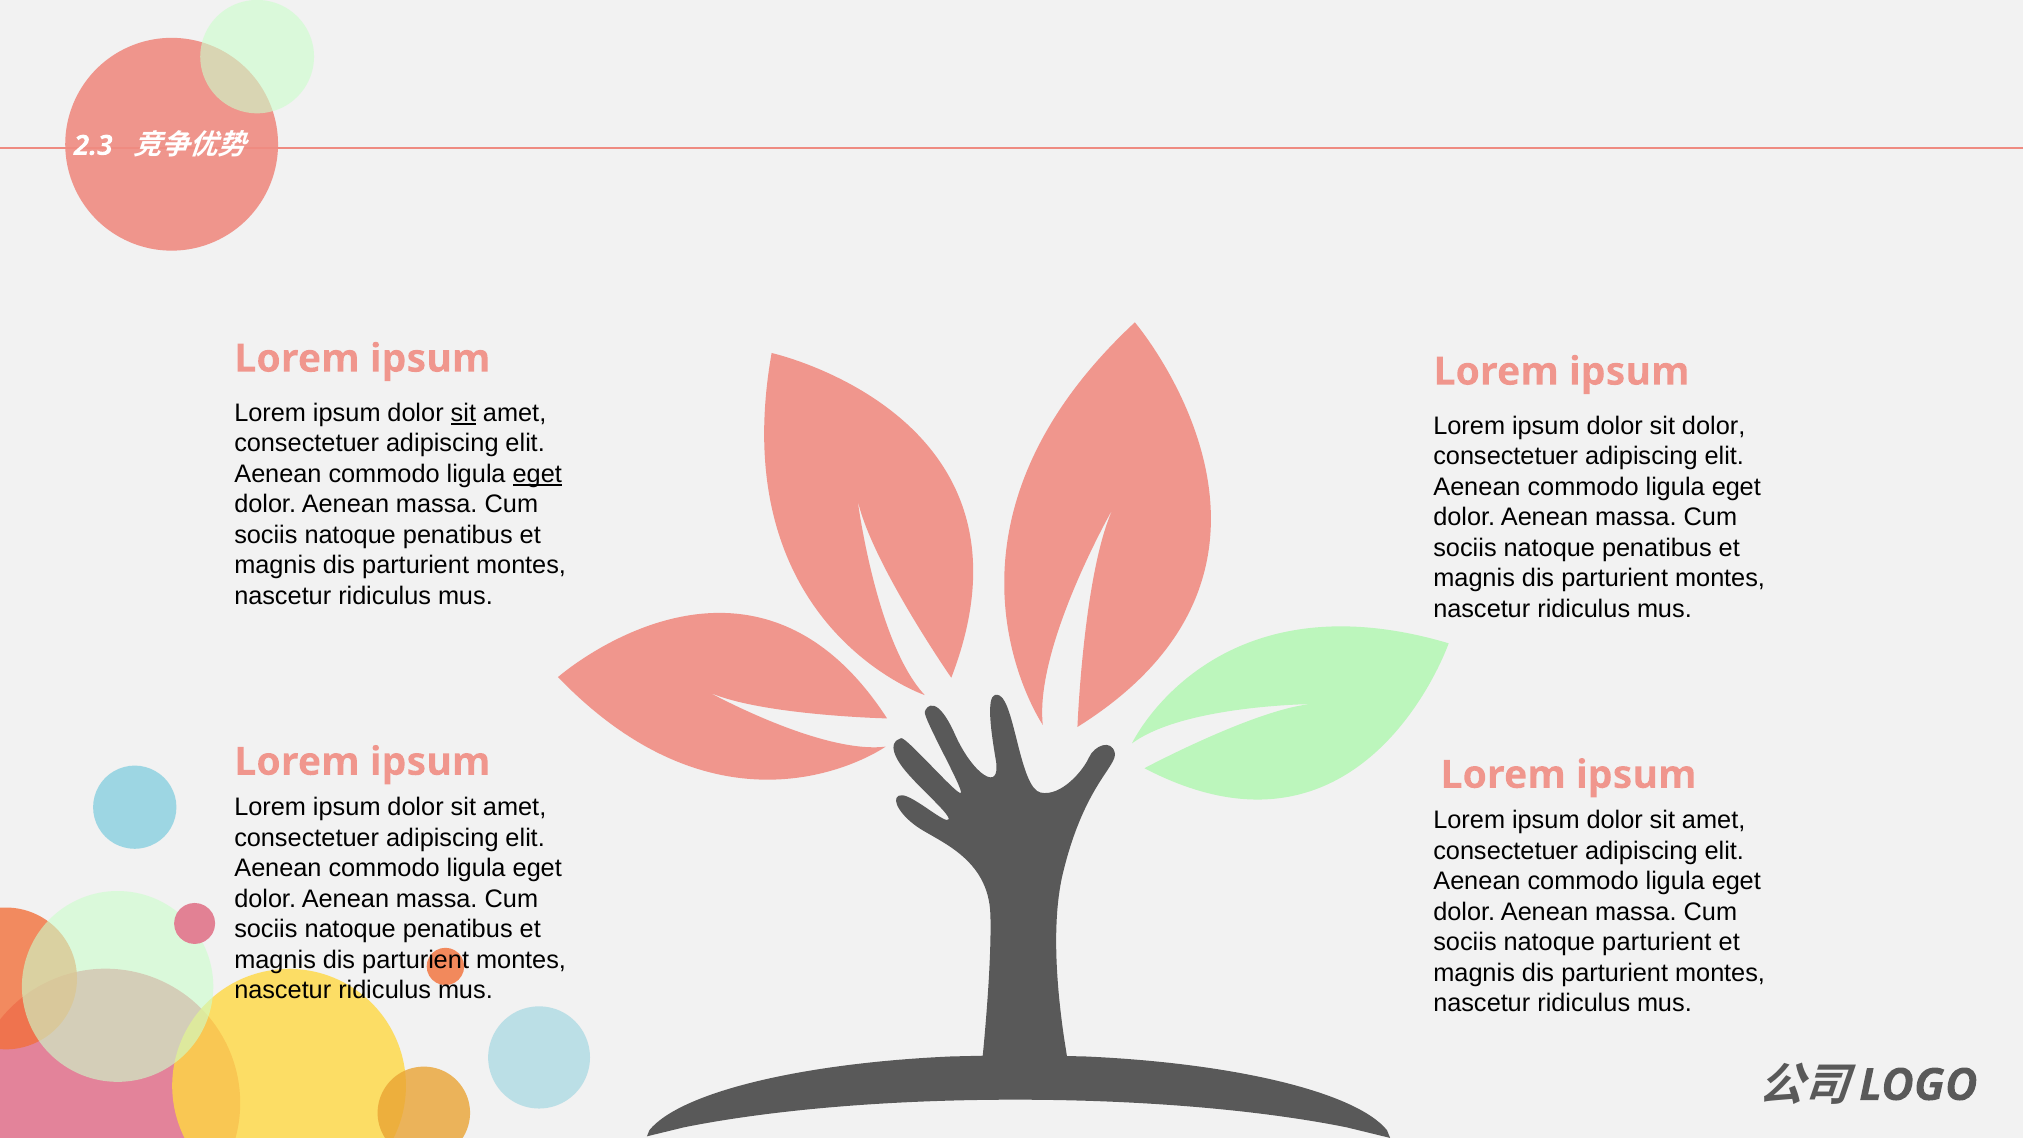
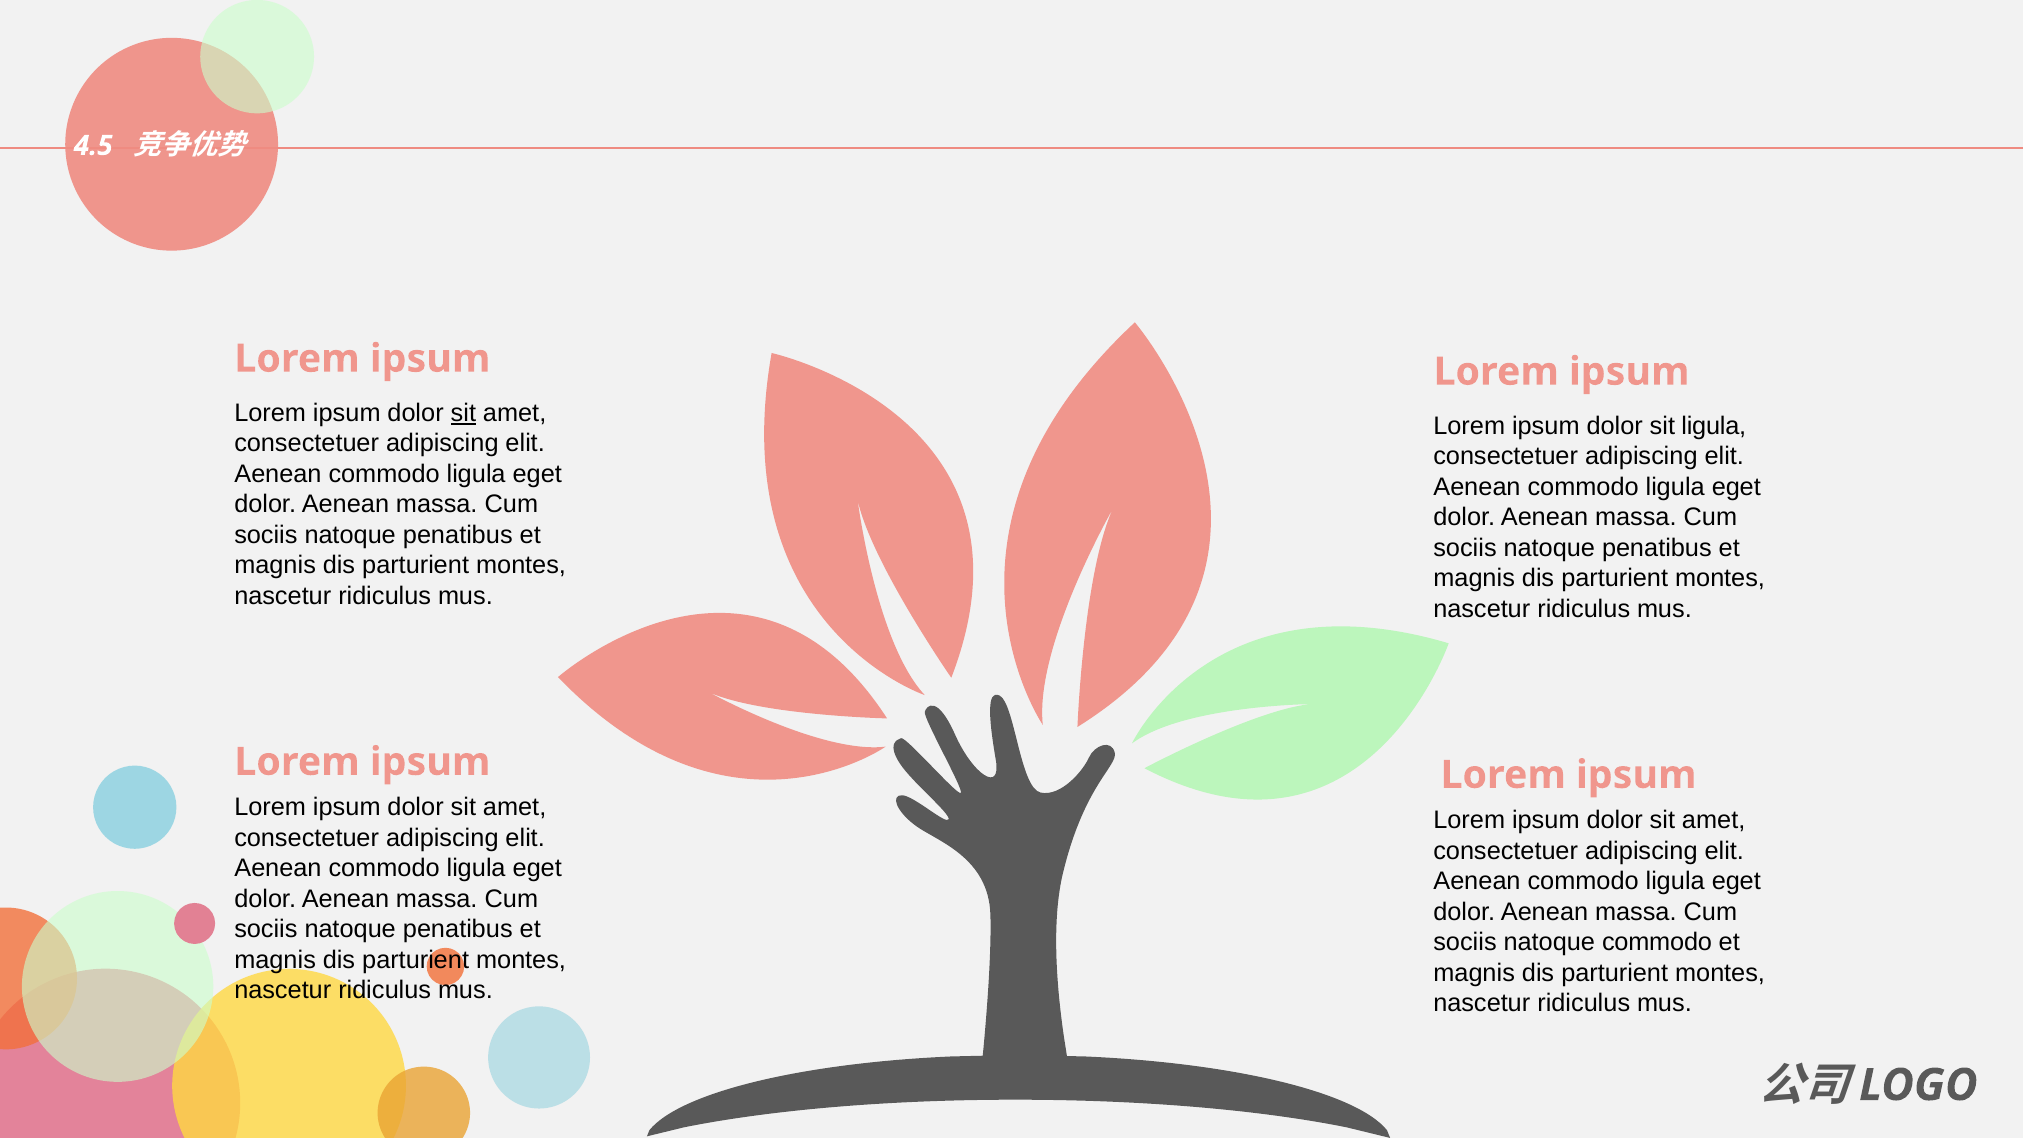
2.3: 2.3 -> 4.5
sit dolor: dolor -> ligula
eget at (537, 474) underline: present -> none
natoque parturient: parturient -> commodo
